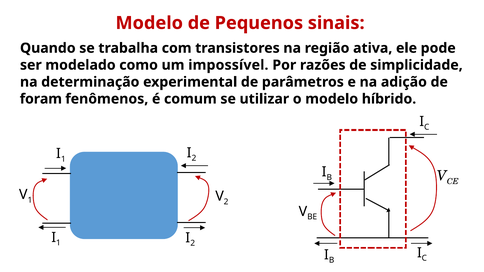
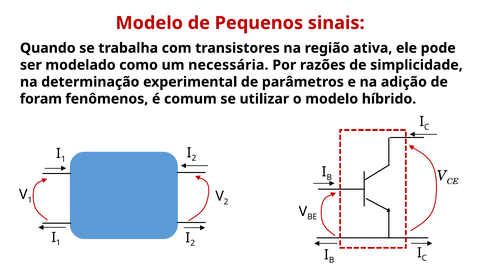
impossível: impossível -> necessária
